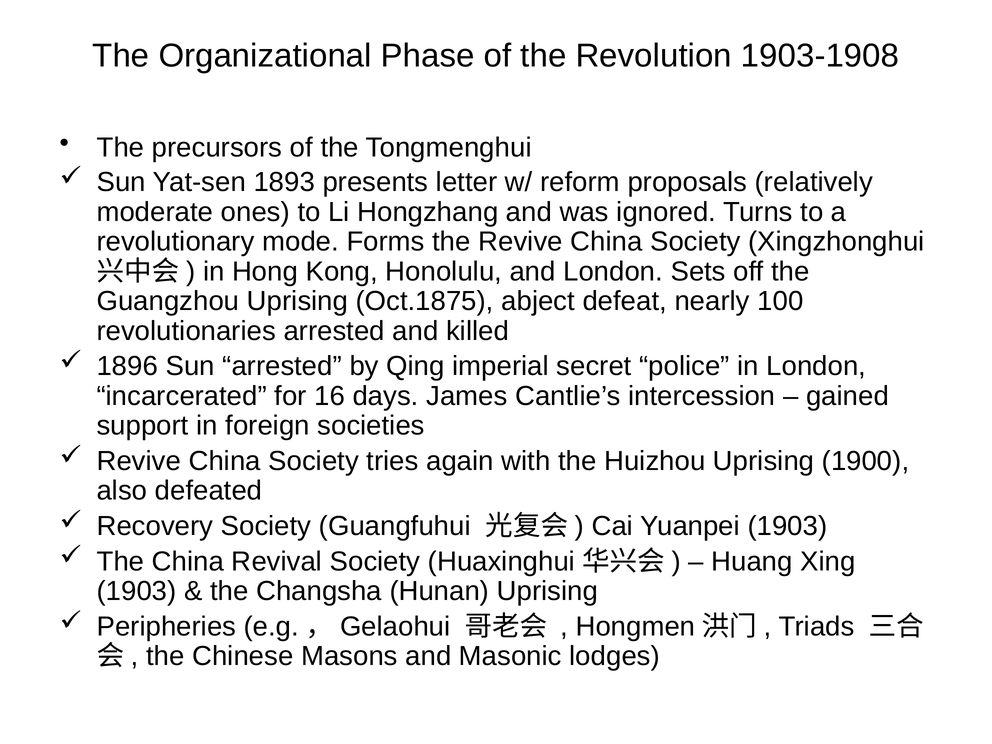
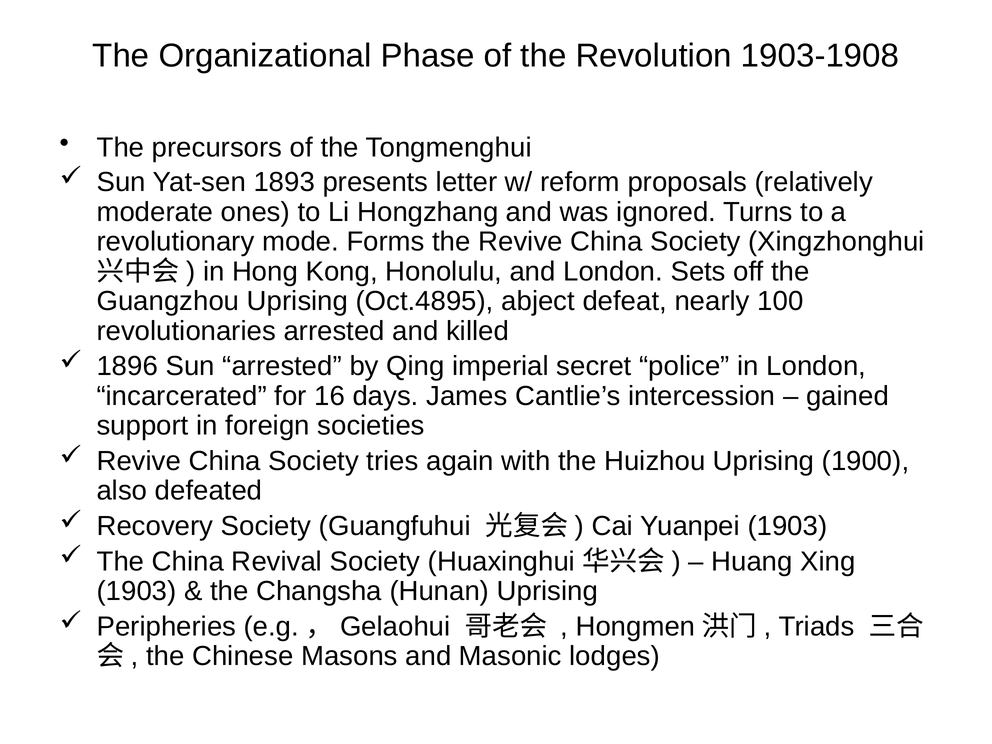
Oct.1875: Oct.1875 -> Oct.4895
